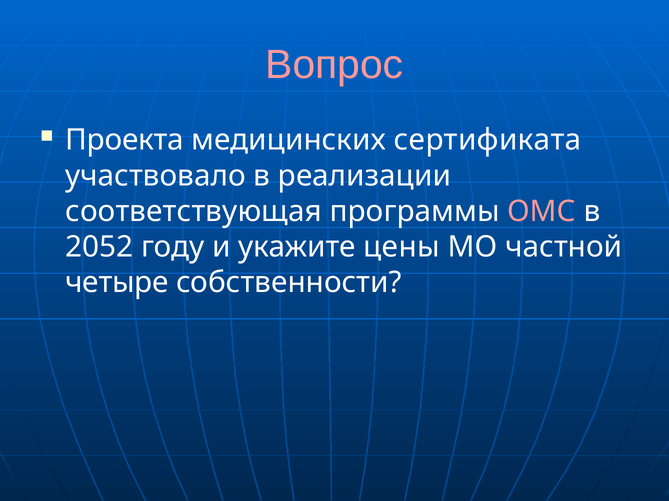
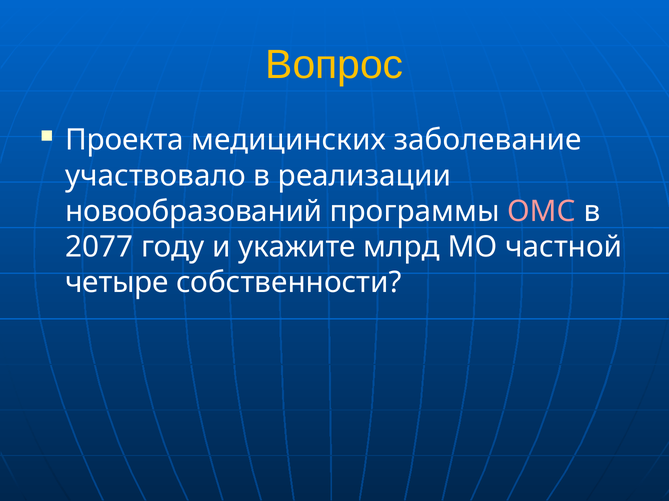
Вопрос colour: pink -> yellow
сертификата: сертификата -> заболевание
соответствующая: соответствующая -> новообразований
2052: 2052 -> 2077
цены: цены -> млрд
